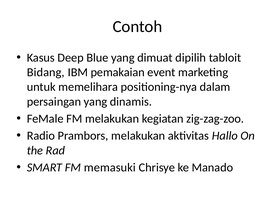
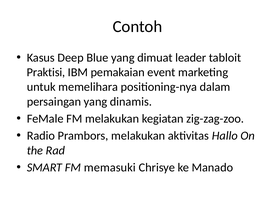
dipilih: dipilih -> leader
Bidang: Bidang -> Praktisi
